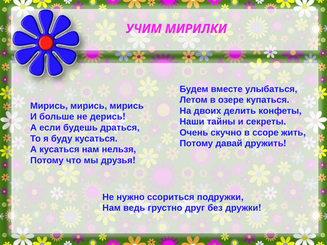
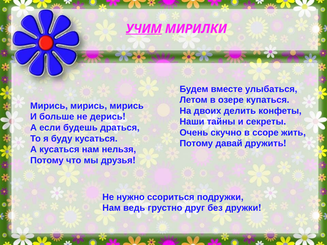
УЧИМ underline: none -> present
